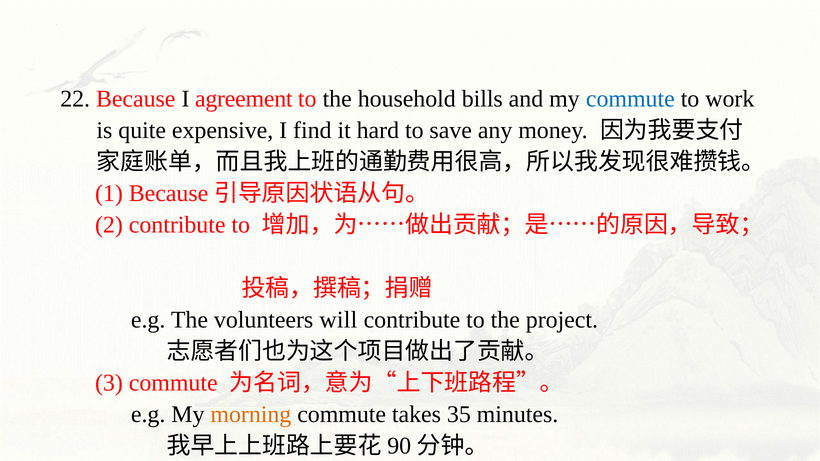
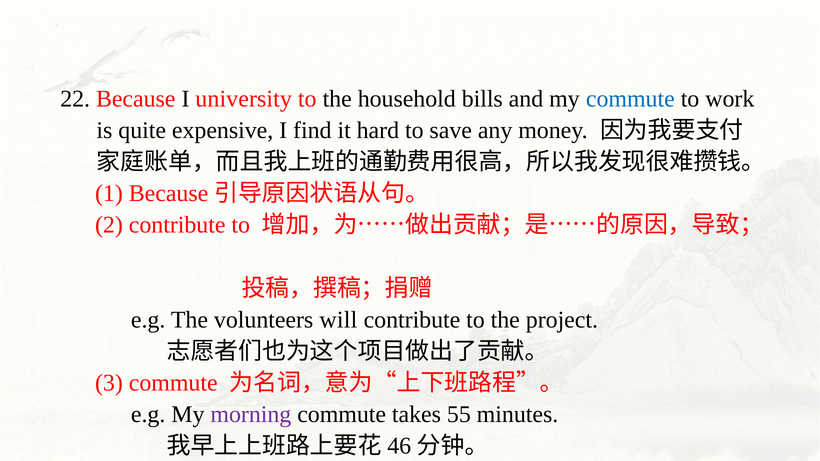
agreement: agreement -> university
morning colour: orange -> purple
35: 35 -> 55
90: 90 -> 46
